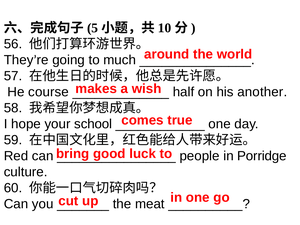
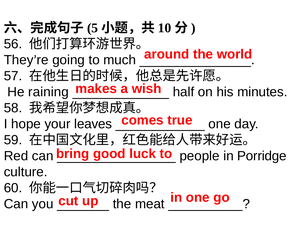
course: course -> raining
another: another -> minutes
school: school -> leaves
